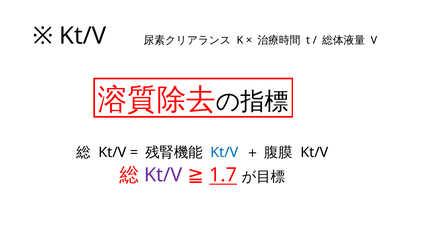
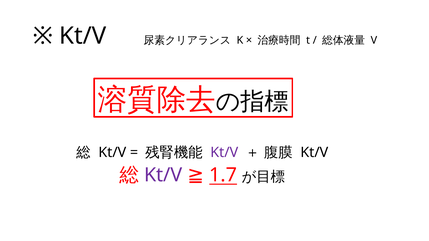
Kt/V at (224, 153) colour: blue -> purple
